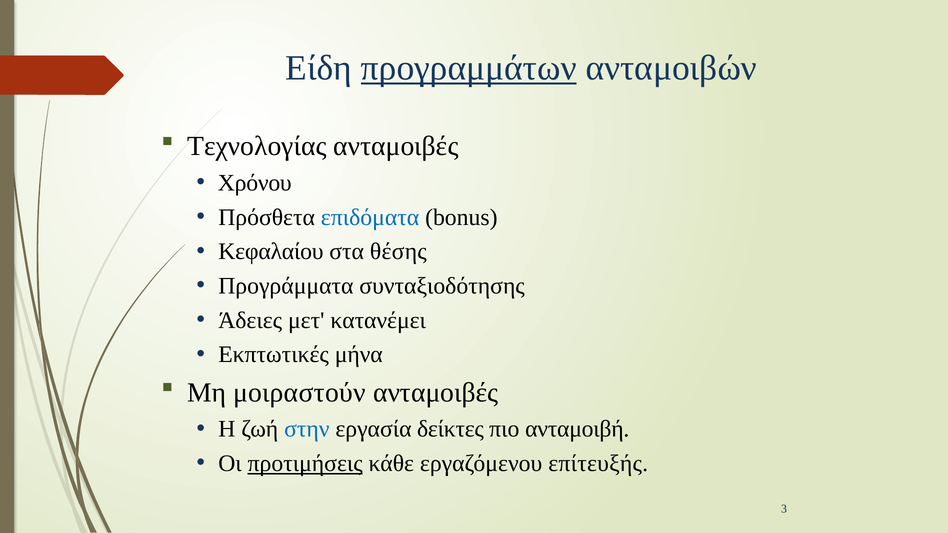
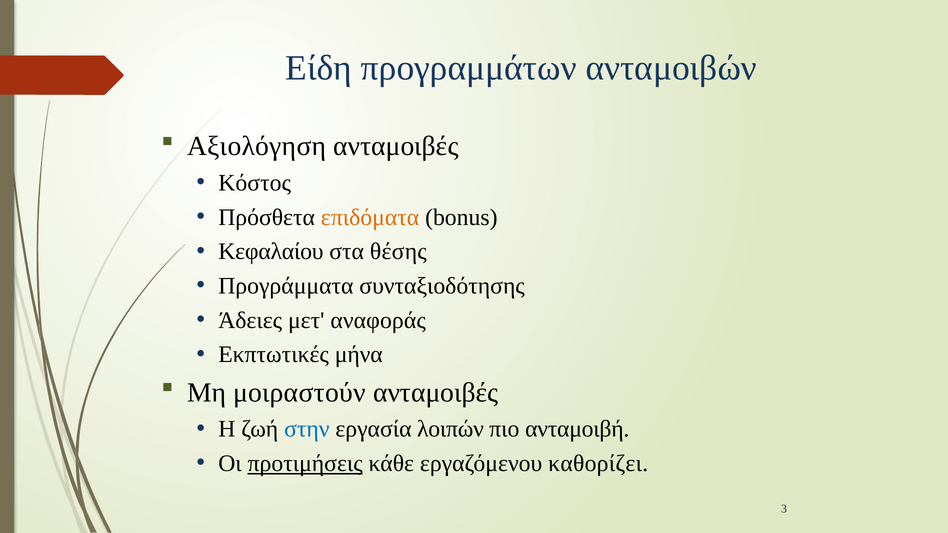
προγραμμάτων underline: present -> none
Τεχνολογίας: Τεχνολογίας -> Αξιολόγηση
Χρόνου: Χρόνου -> Κόστος
επιδόματα colour: blue -> orange
κατανέμει: κατανέμει -> αναφοράς
δείκτες: δείκτες -> λοιπών
επίτευξής: επίτευξής -> καθορίζει
